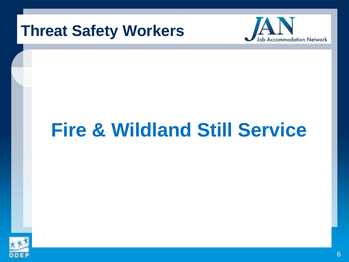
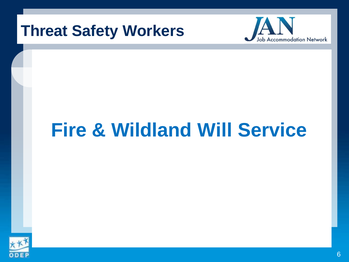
Still: Still -> Will
